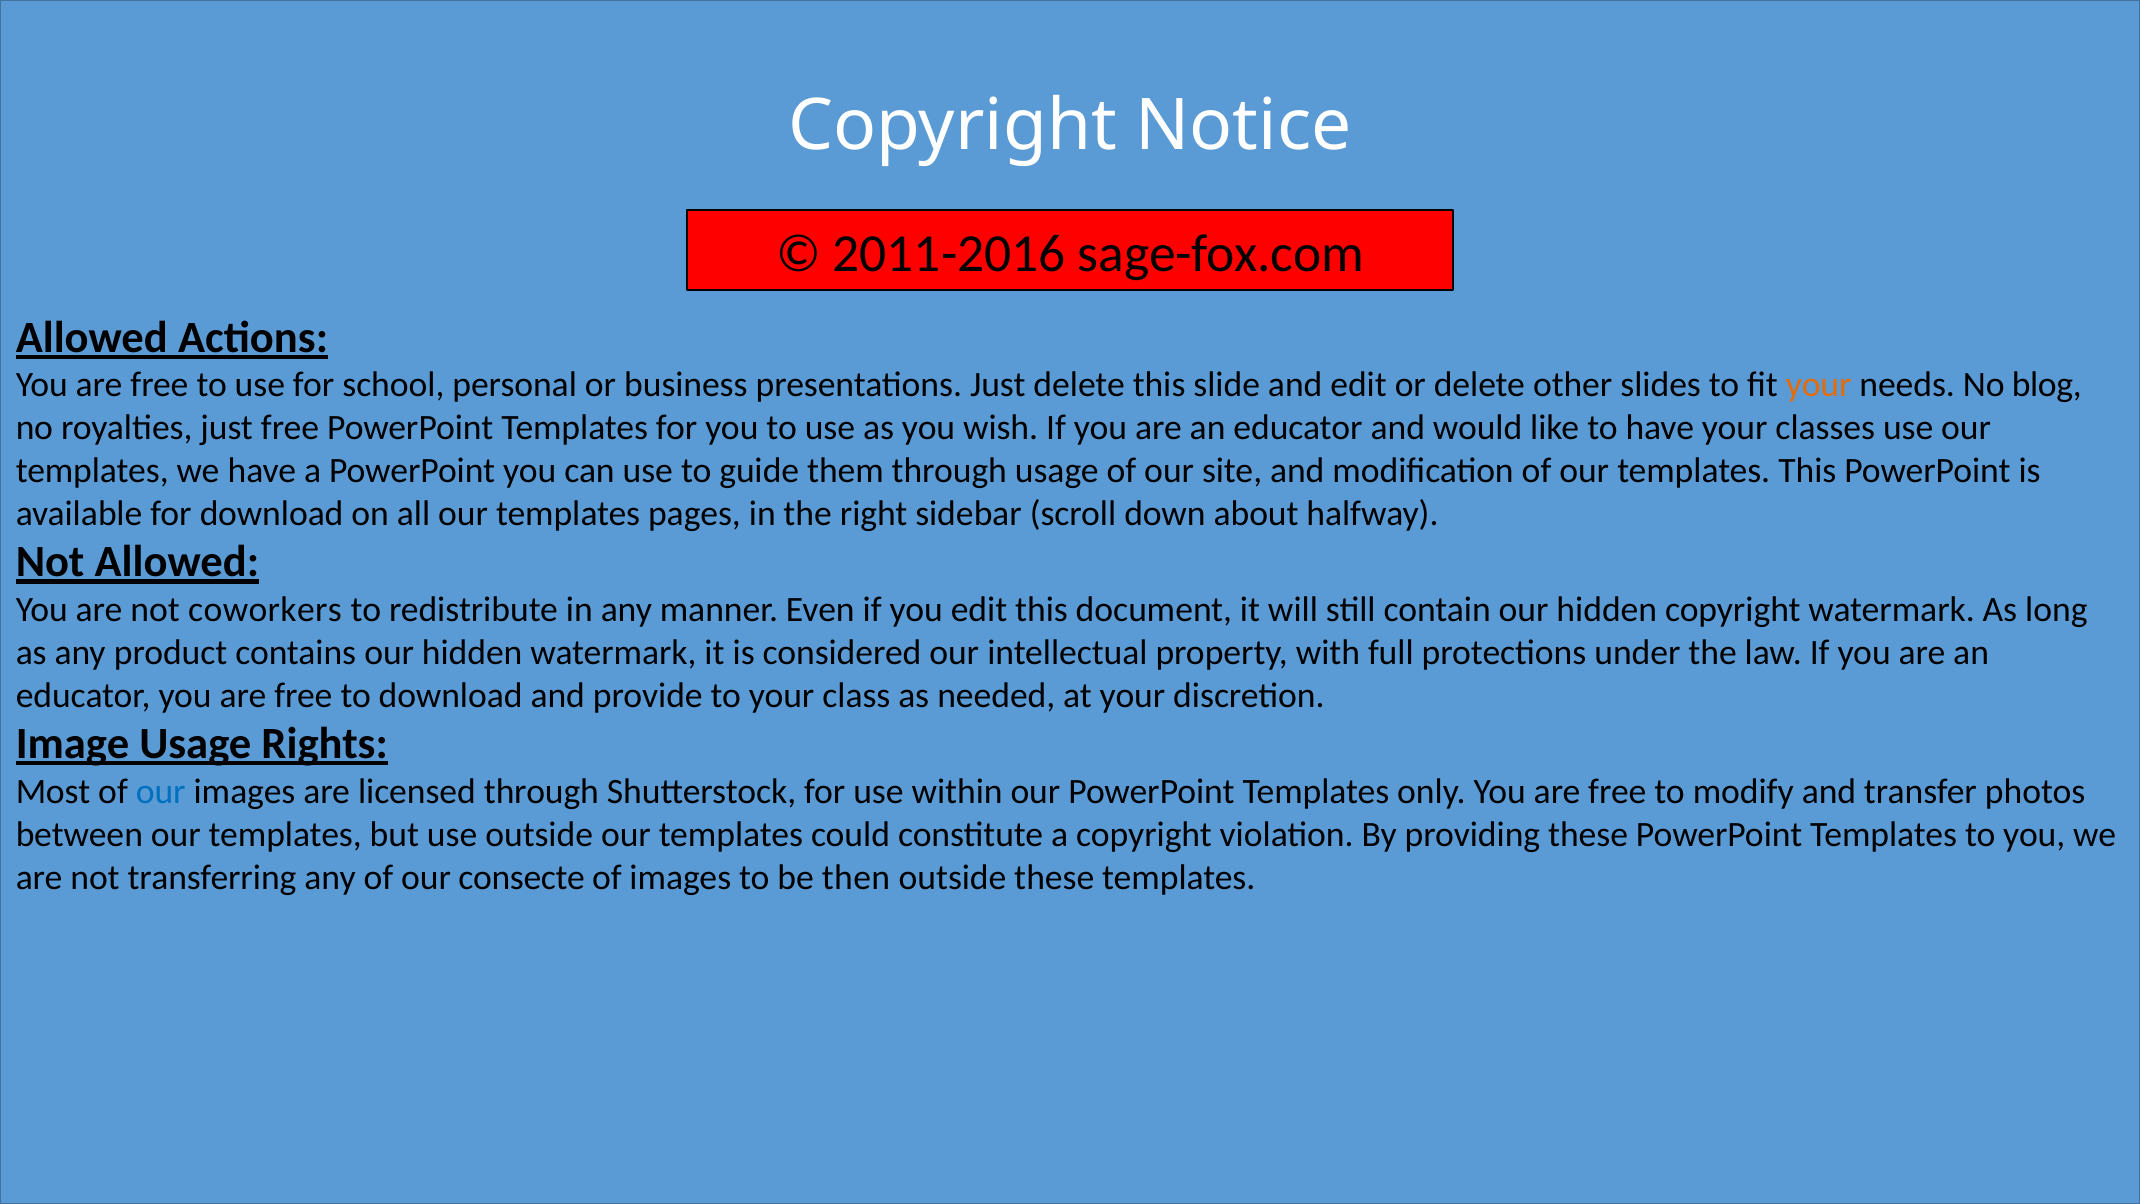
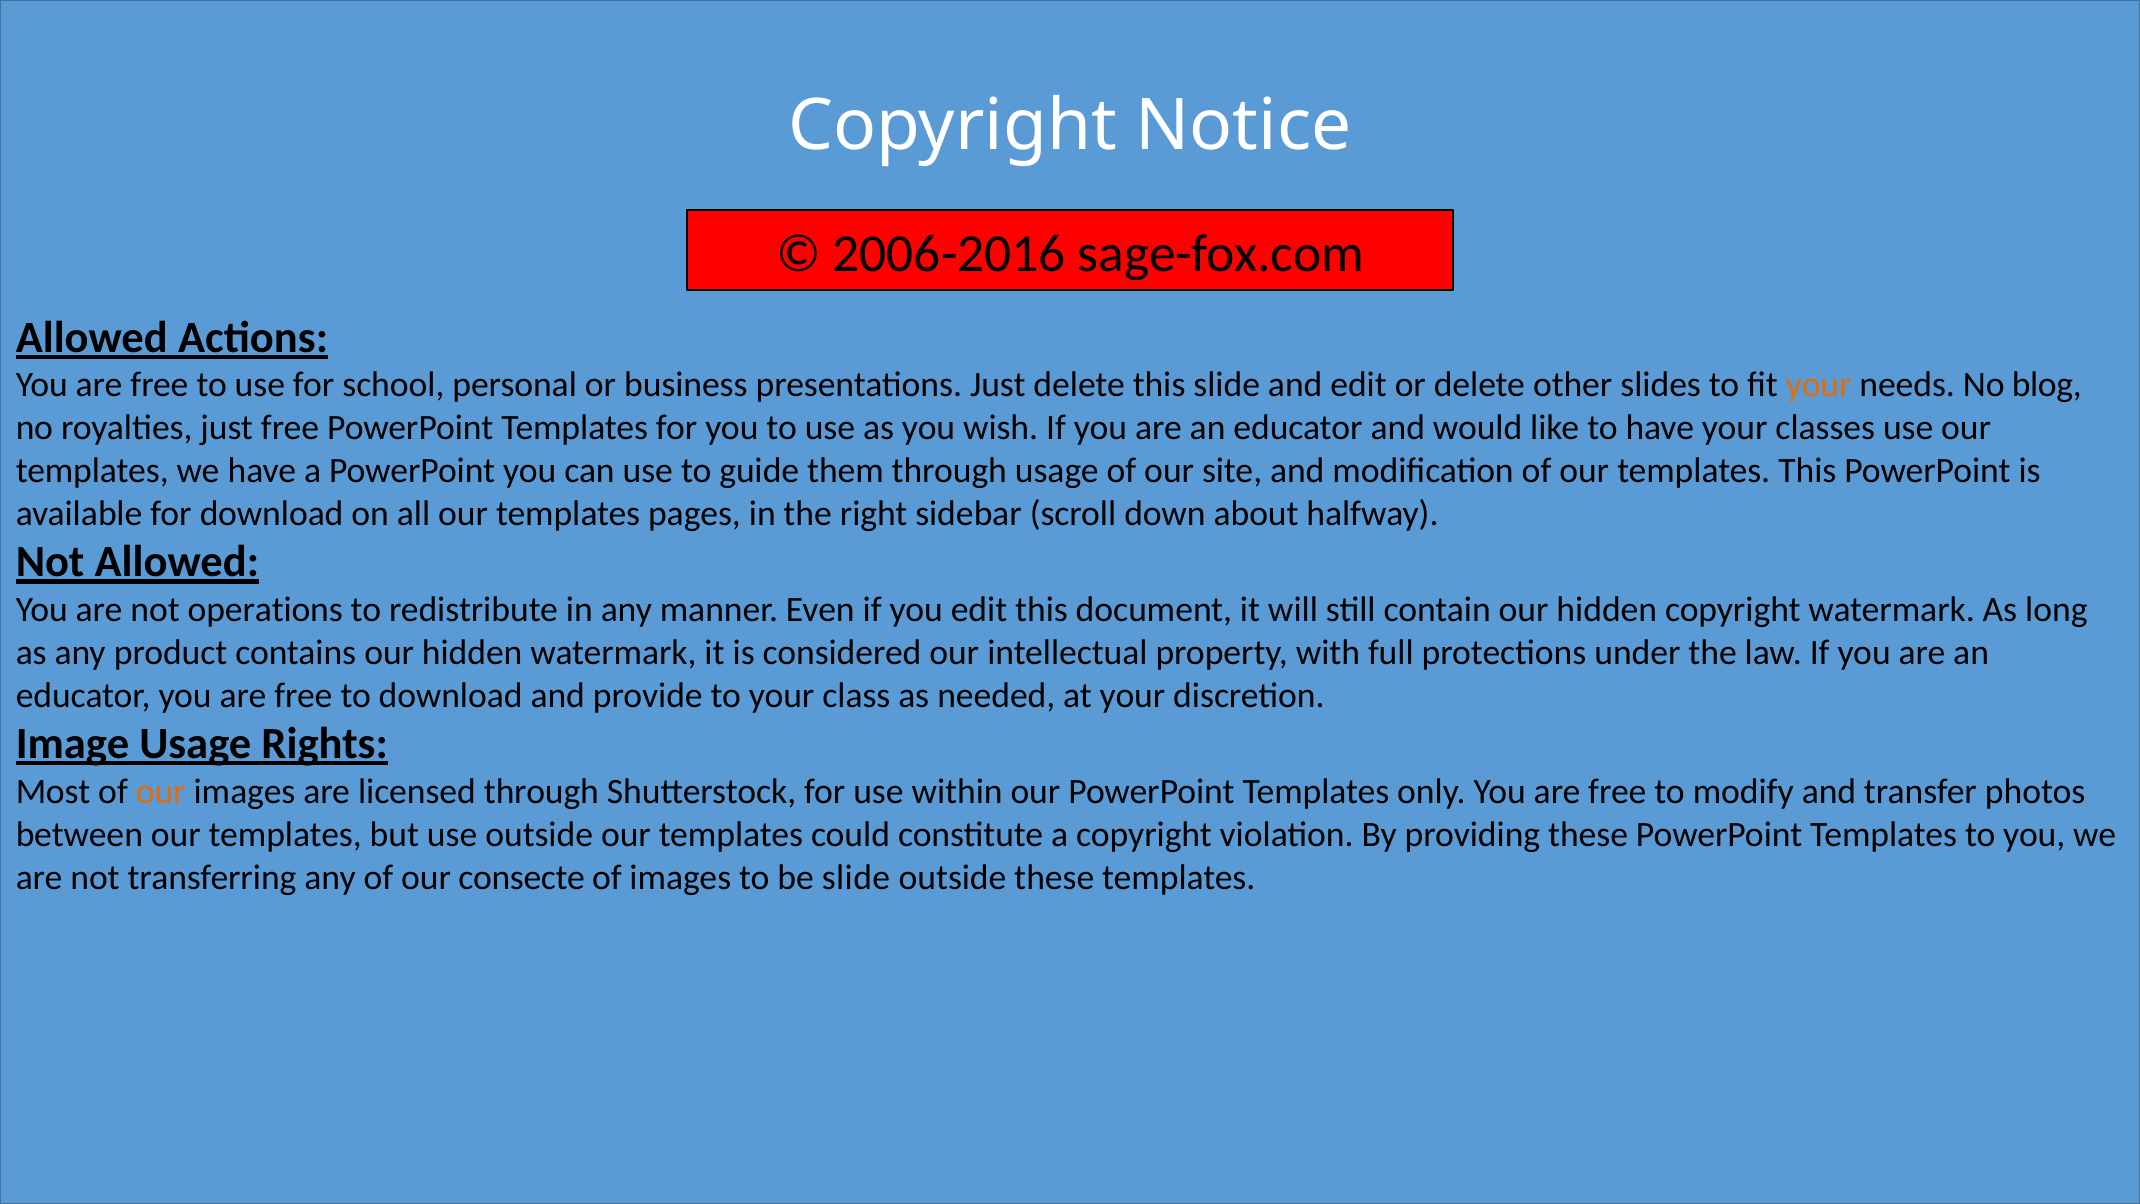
2011-2016: 2011-2016 -> 2006-2016
coworkers: coworkers -> operations
our at (161, 791) colour: blue -> orange
be then: then -> slide
